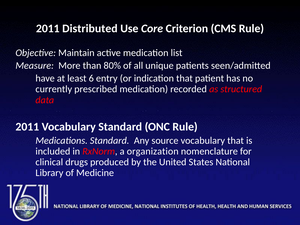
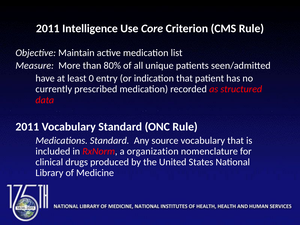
Distributed: Distributed -> Intelligence
6: 6 -> 0
